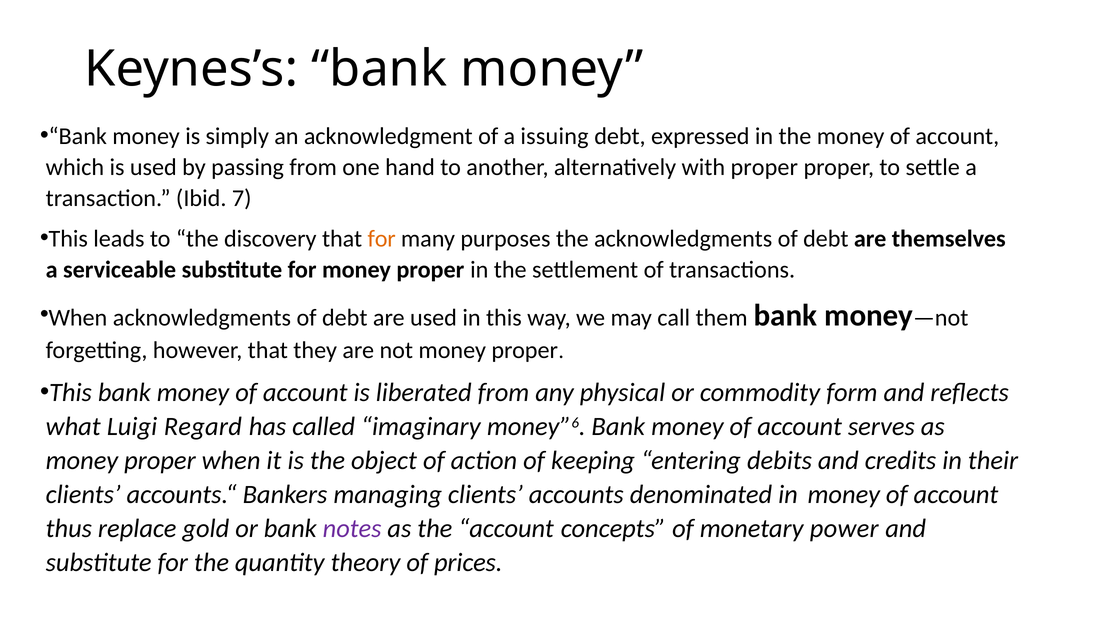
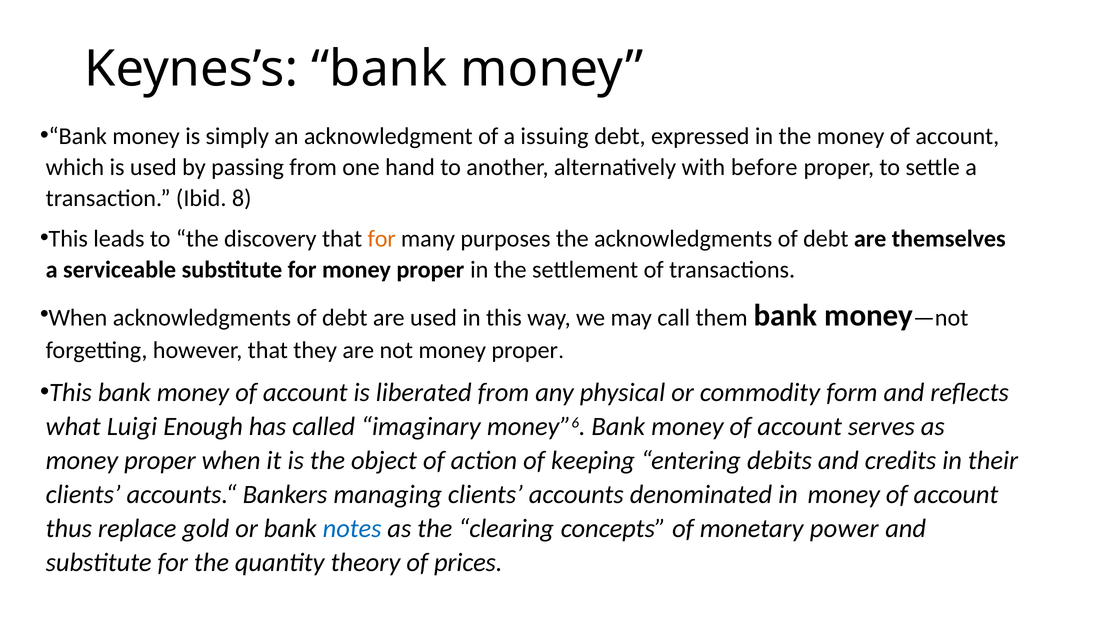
with proper: proper -> before
7: 7 -> 8
Regard: Regard -> Enough
notes colour: purple -> blue
the account: account -> clearing
